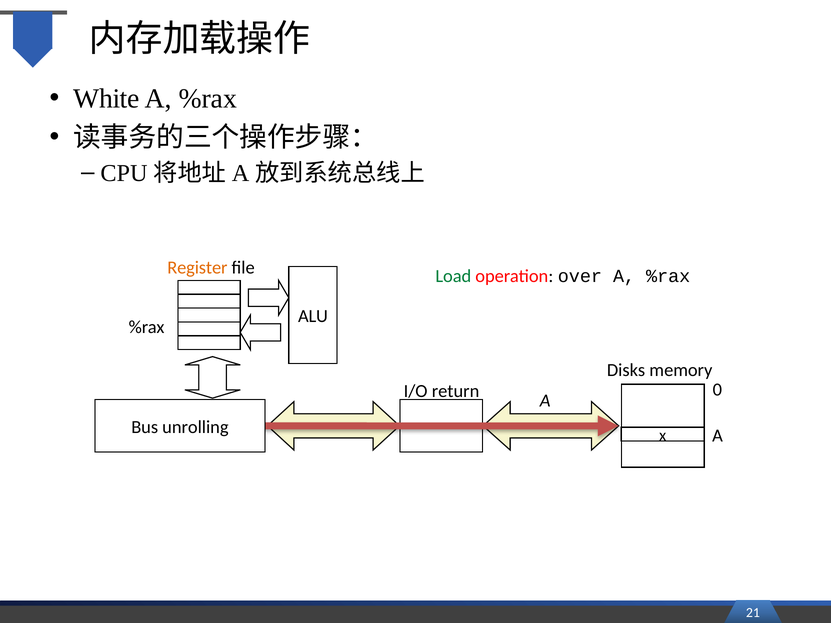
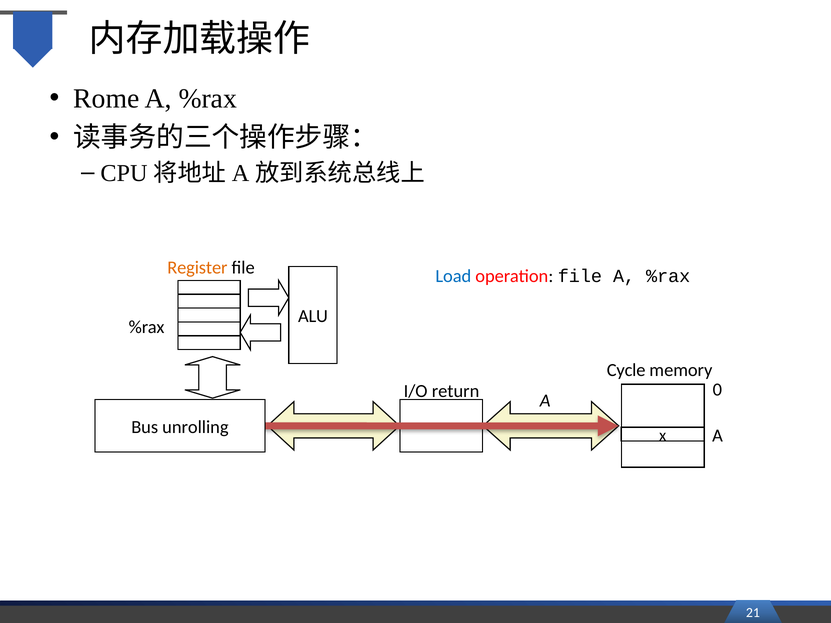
White: White -> Rome
Load colour: green -> blue
operation over: over -> file
Disks: Disks -> Cycle
